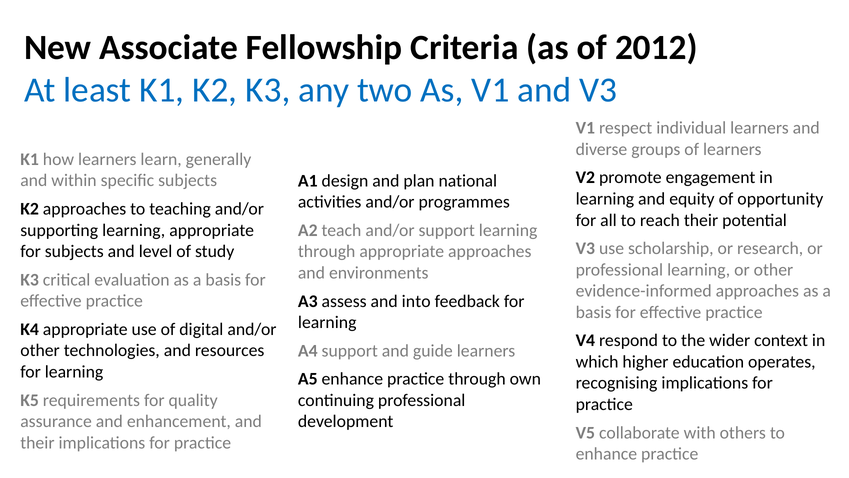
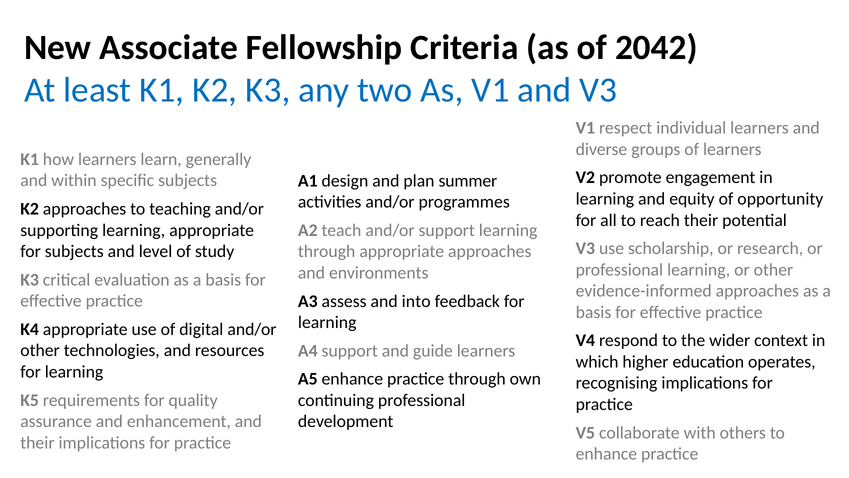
2012: 2012 -> 2042
national: national -> summer
